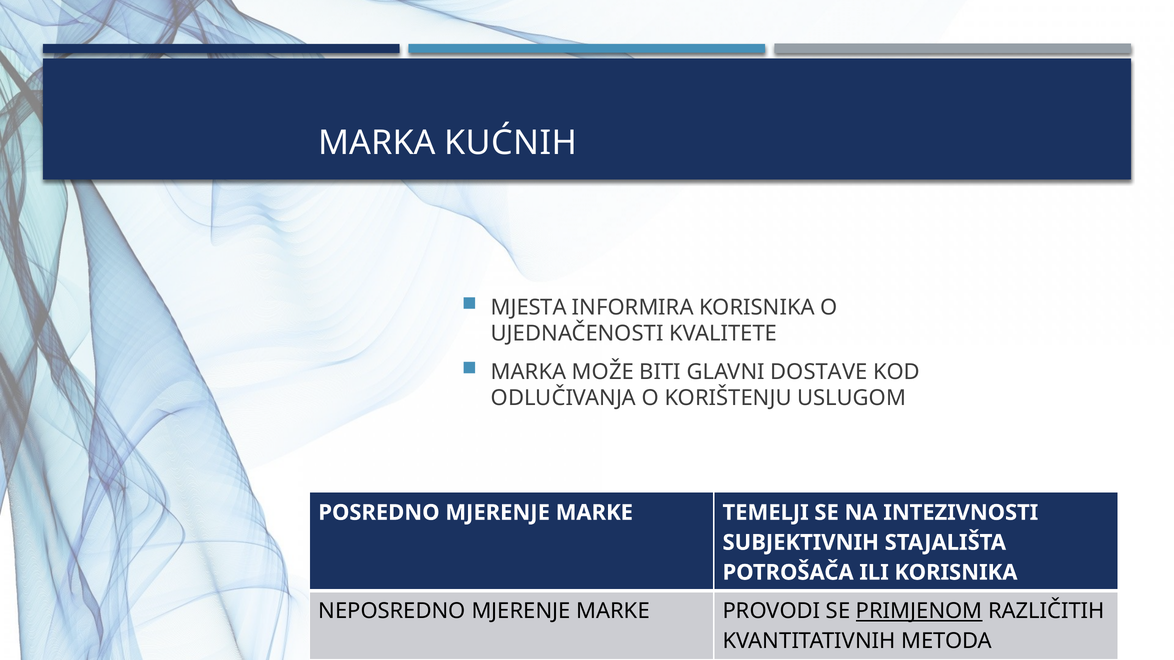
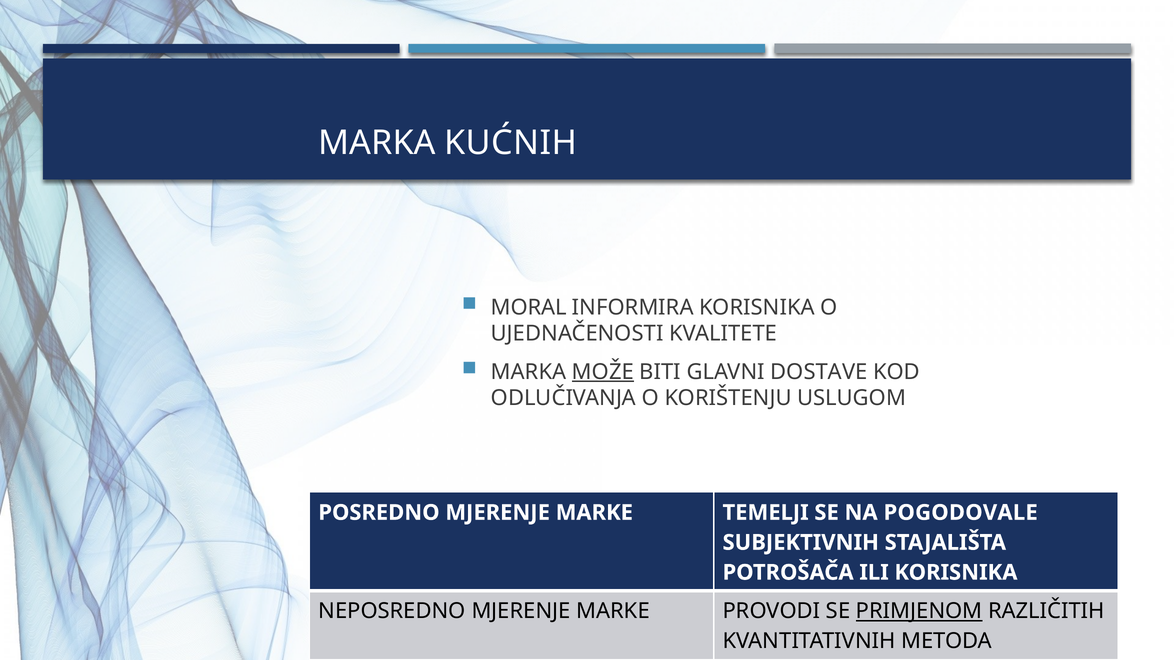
MJESTA: MJESTA -> MORAL
MOŽE underline: none -> present
INTEZIVNOSTI: INTEZIVNOSTI -> POGODOVALE
